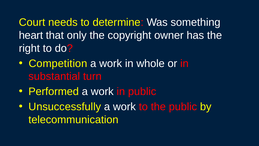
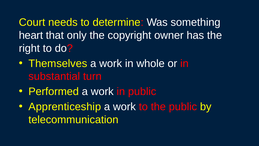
Competition: Competition -> Themselves
Unsuccessfully: Unsuccessfully -> Apprenticeship
